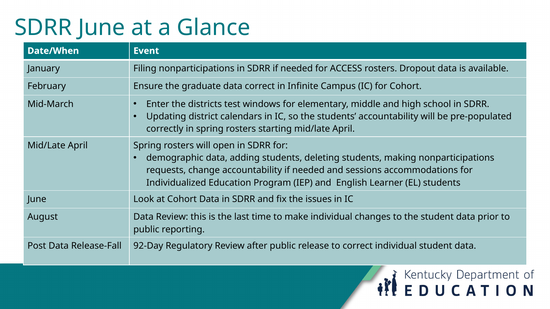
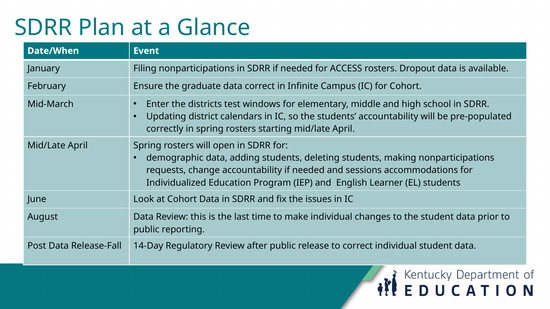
SDRR June: June -> Plan
92-Day: 92-Day -> 14-Day
